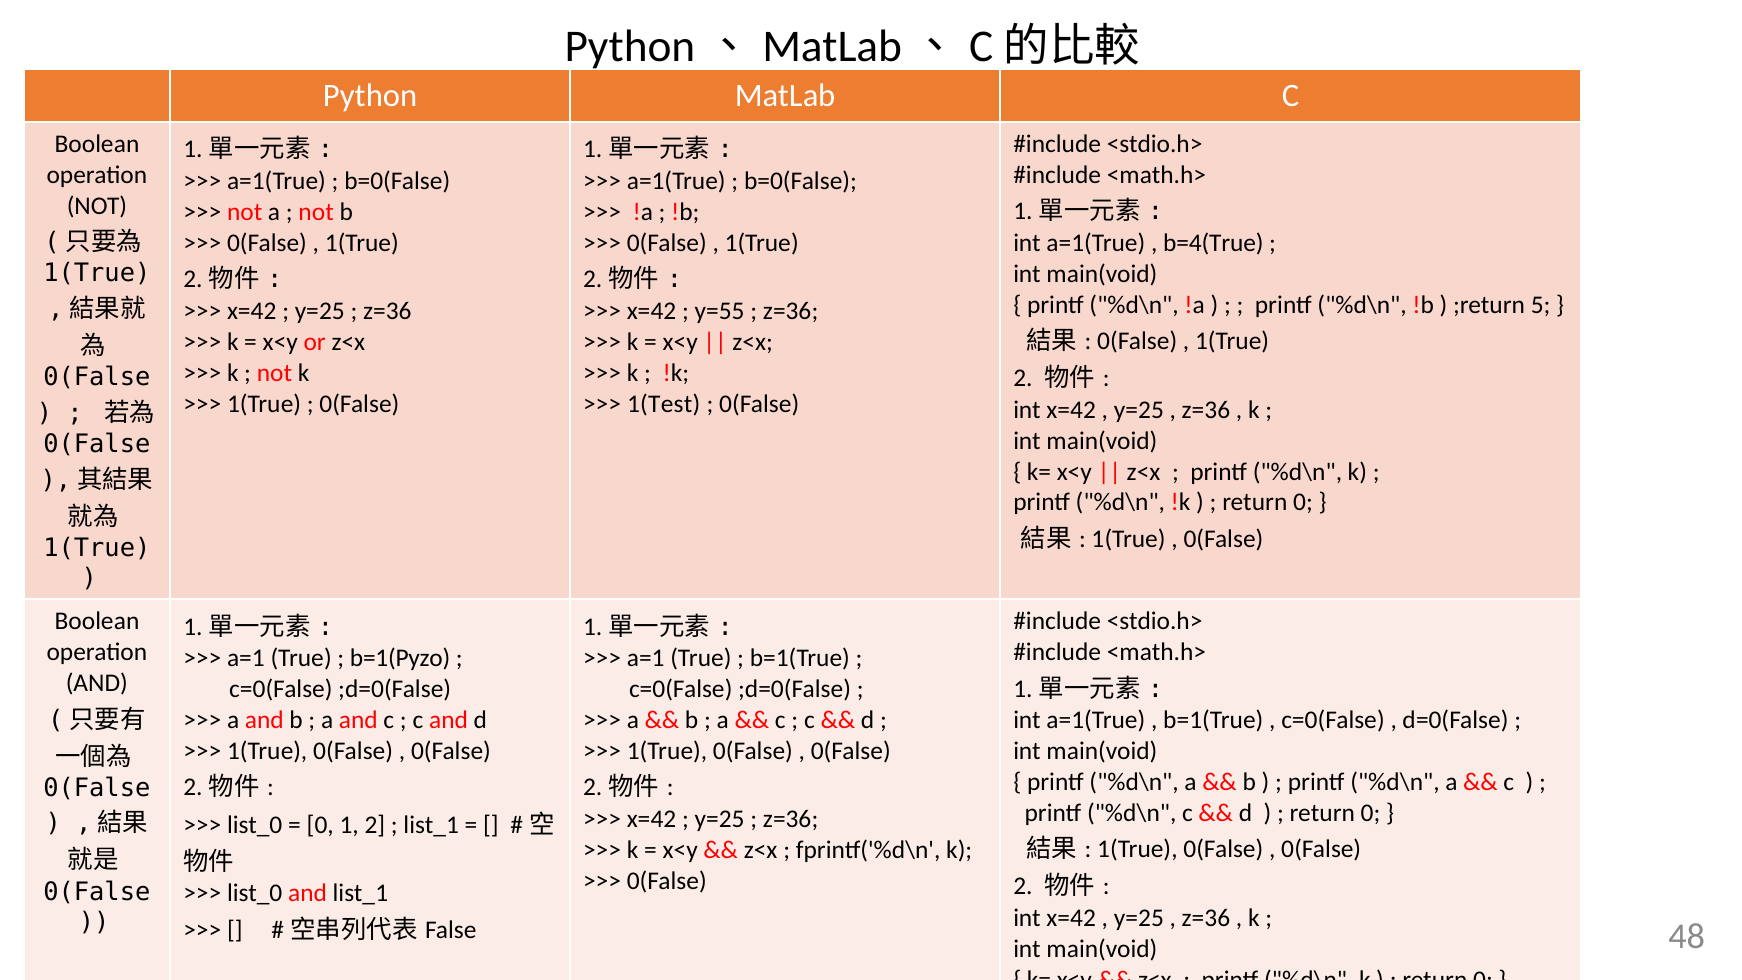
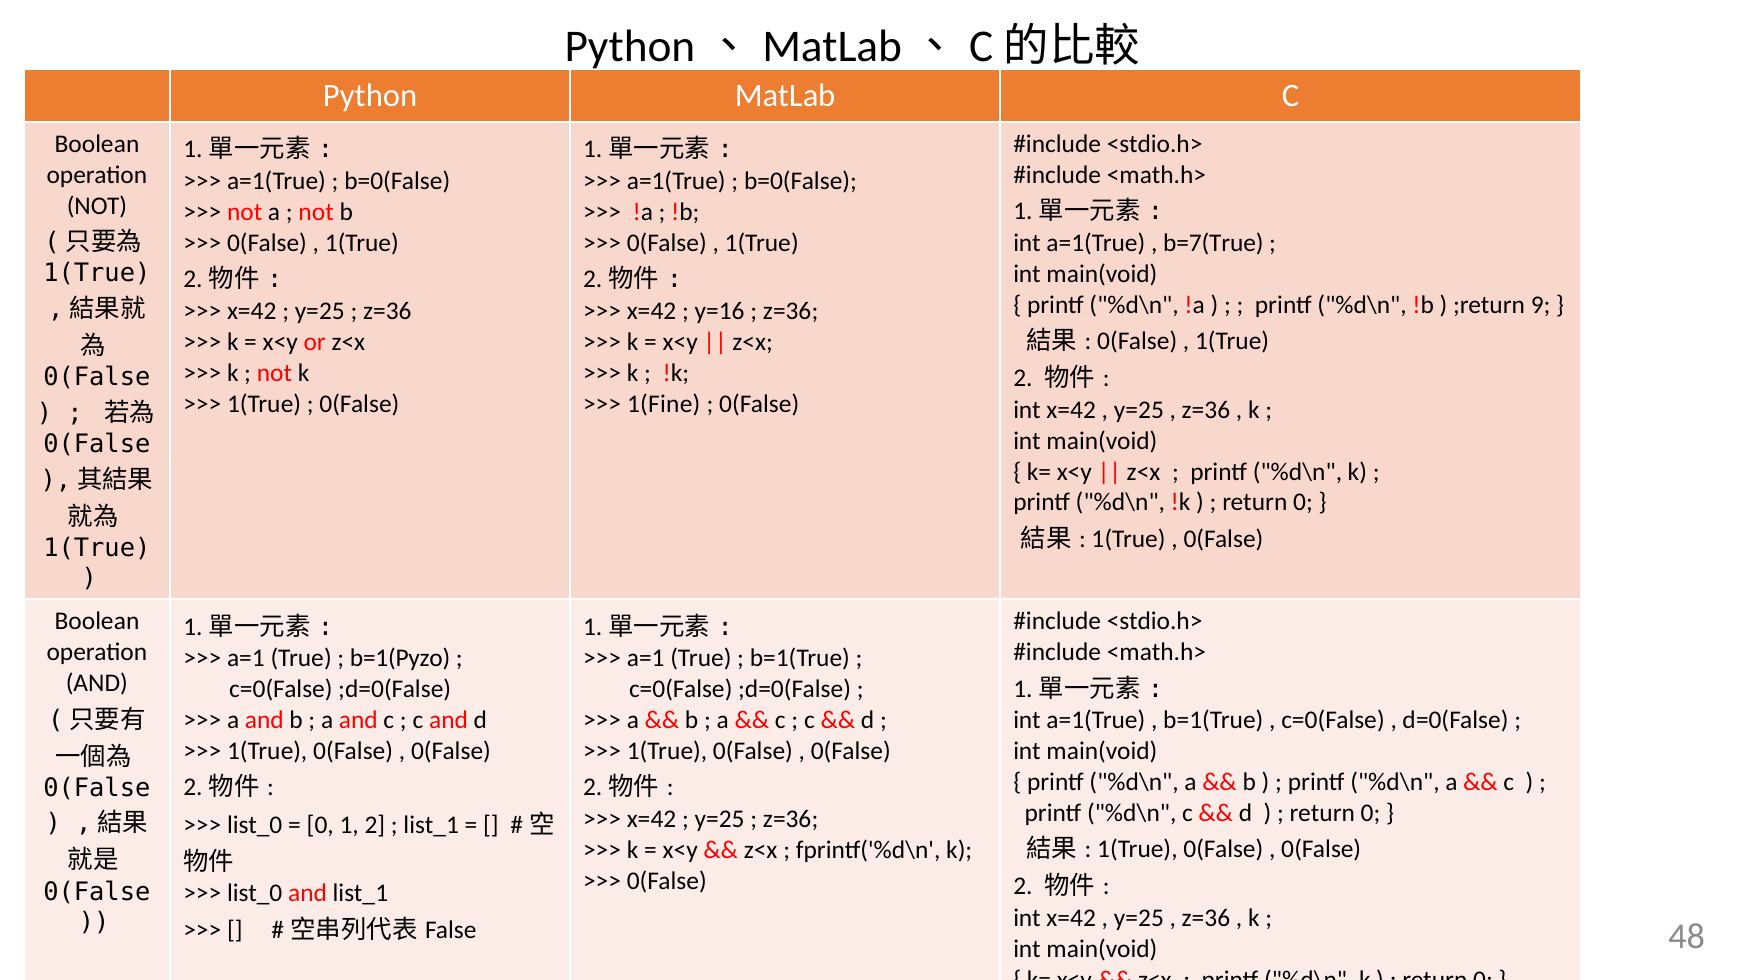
b=4(True: b=4(True -> b=7(True
5: 5 -> 9
y=55: y=55 -> y=16
1(Test: 1(Test -> 1(Fine
